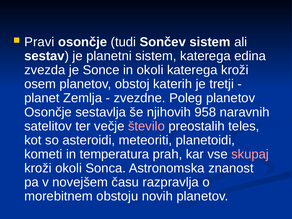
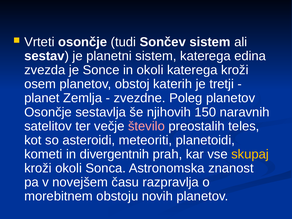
Pravi: Pravi -> Vrteti
958: 958 -> 150
temperatura: temperatura -> divergentnih
skupaj colour: pink -> yellow
